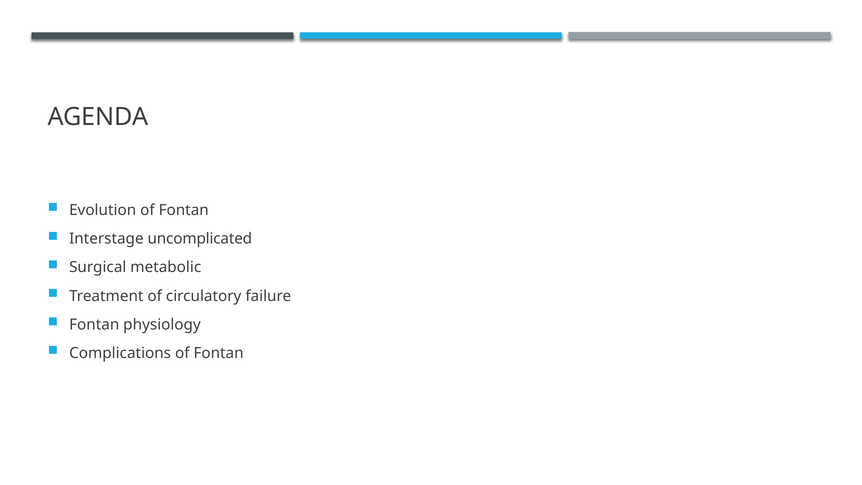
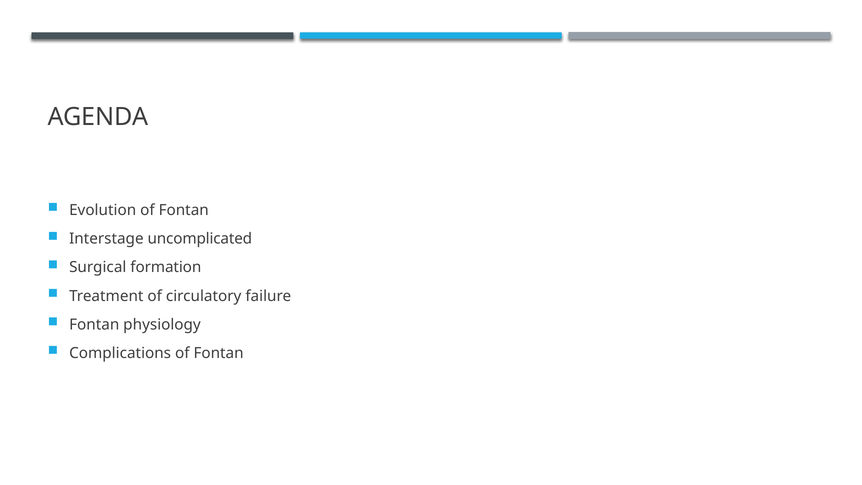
metabolic: metabolic -> formation
